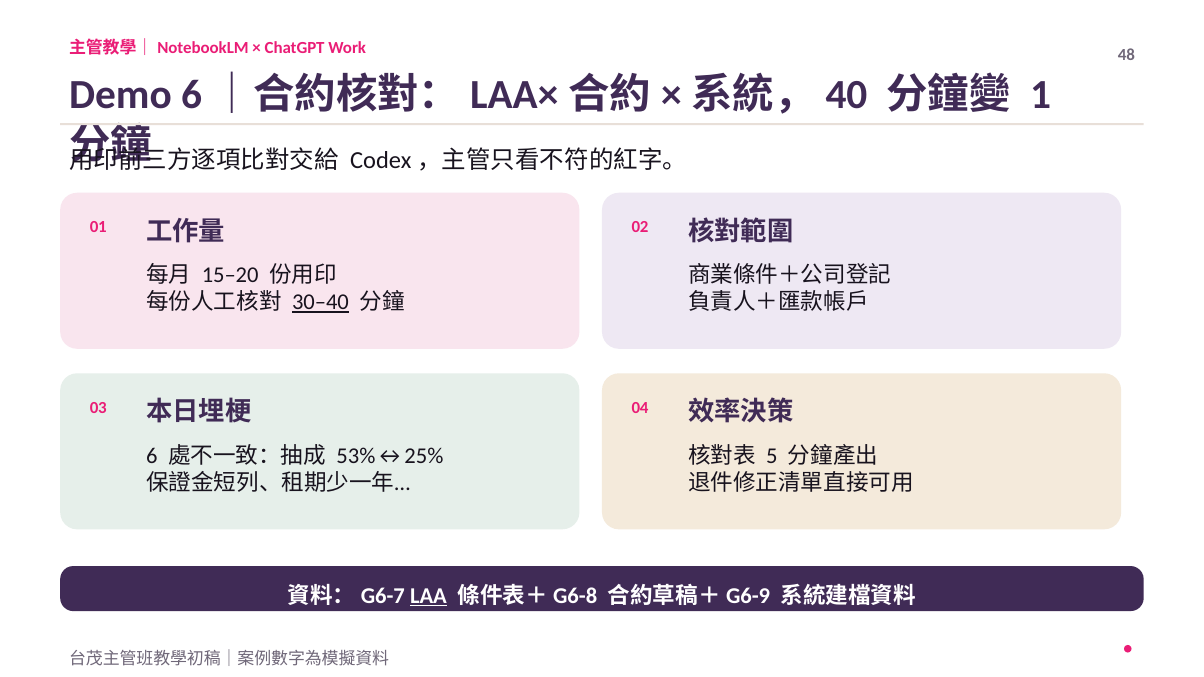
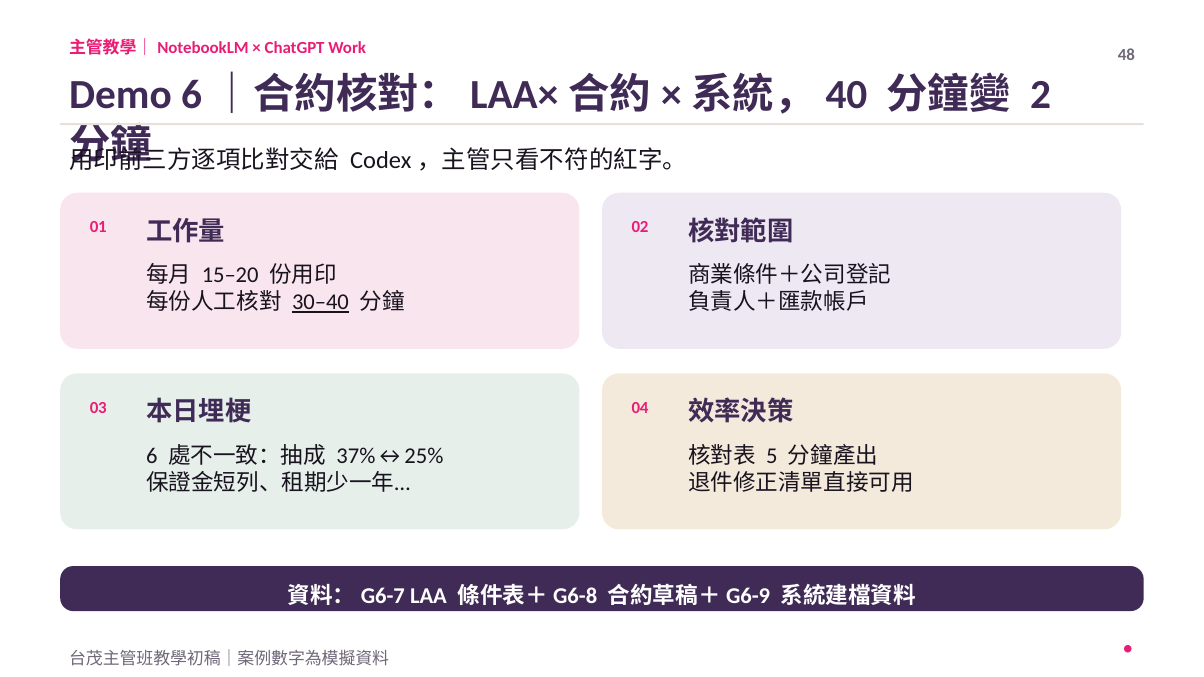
1: 1 -> 2
53%↔25%: 53%↔25% -> 37%↔25%
LAA underline: present -> none
